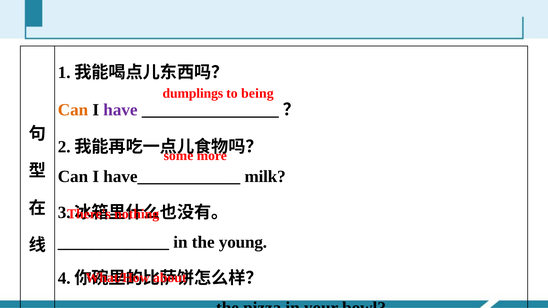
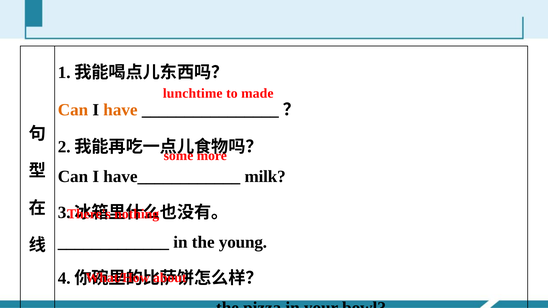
dumplings: dumplings -> lunchtime
being: being -> made
have colour: purple -> orange
